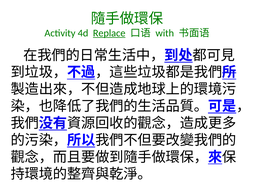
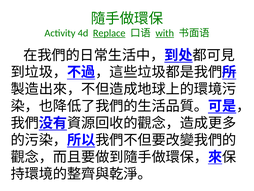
with underline: none -> present
